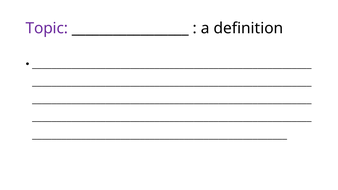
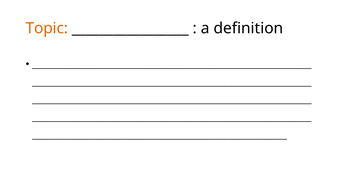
Topic colour: purple -> orange
